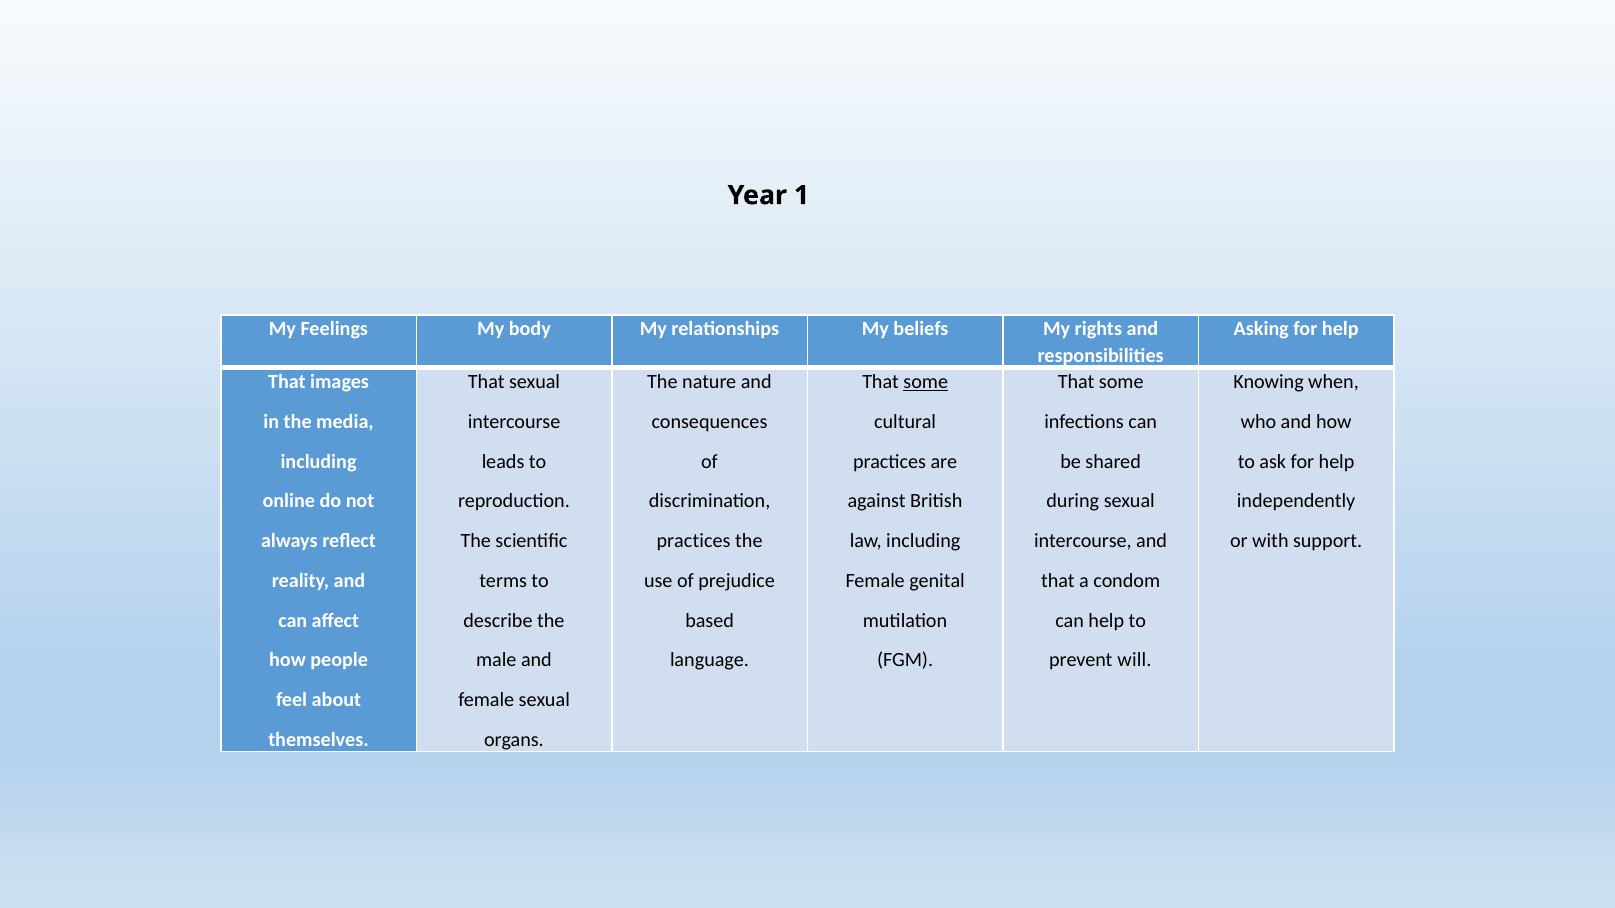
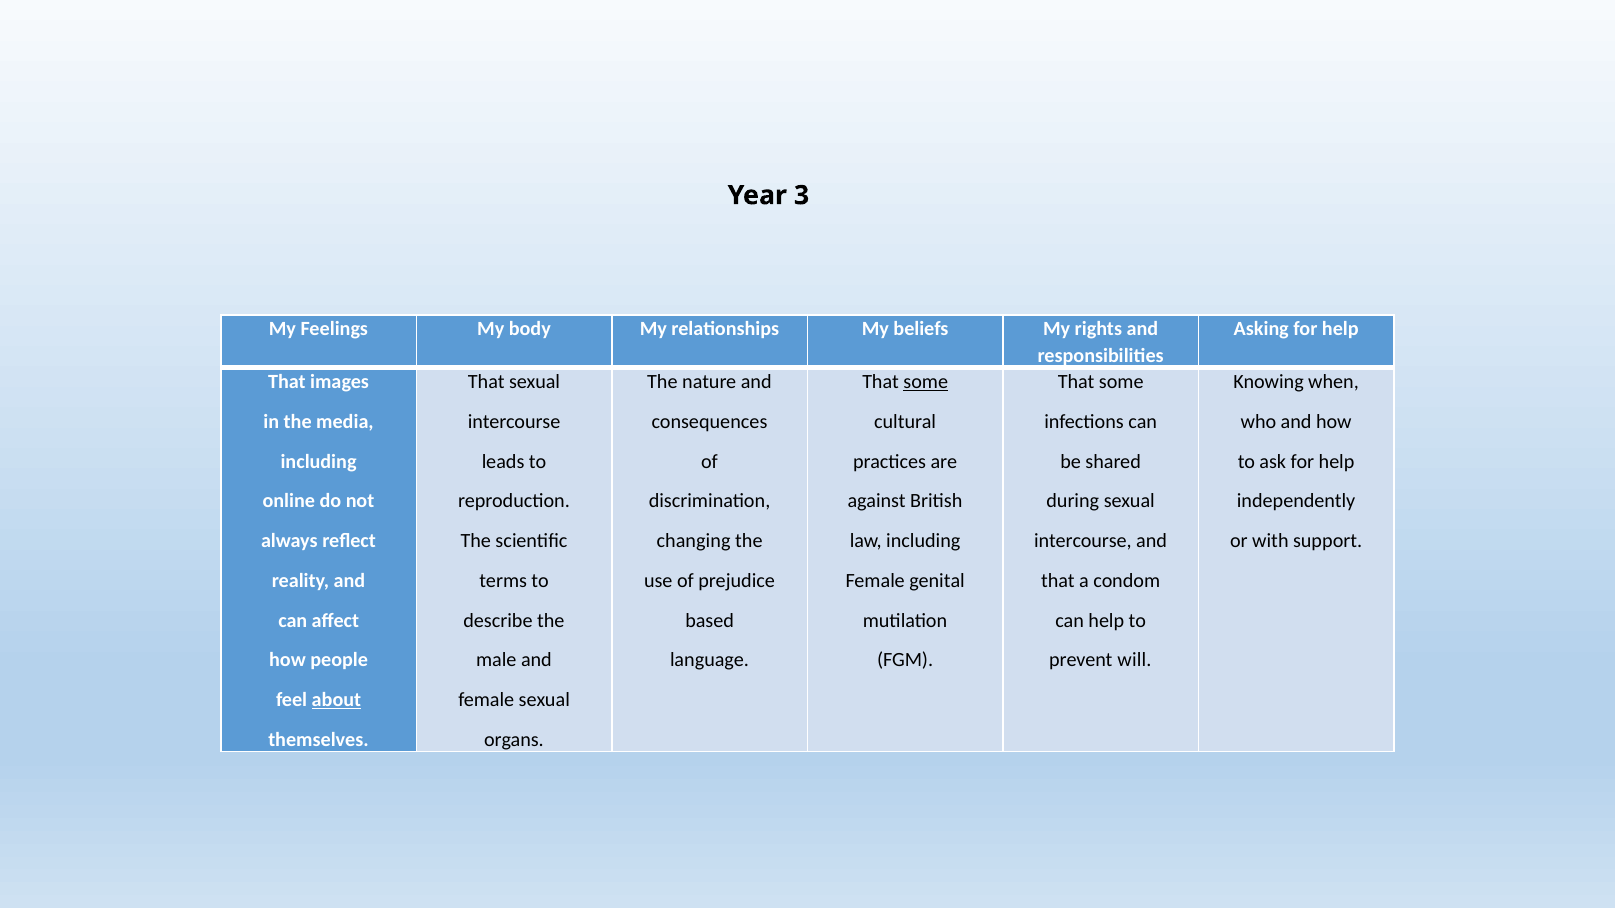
1: 1 -> 3
practices at (694, 541): practices -> changing
about underline: none -> present
